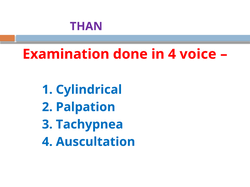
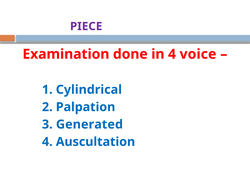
THAN: THAN -> PIECE
Tachypnea: Tachypnea -> Generated
